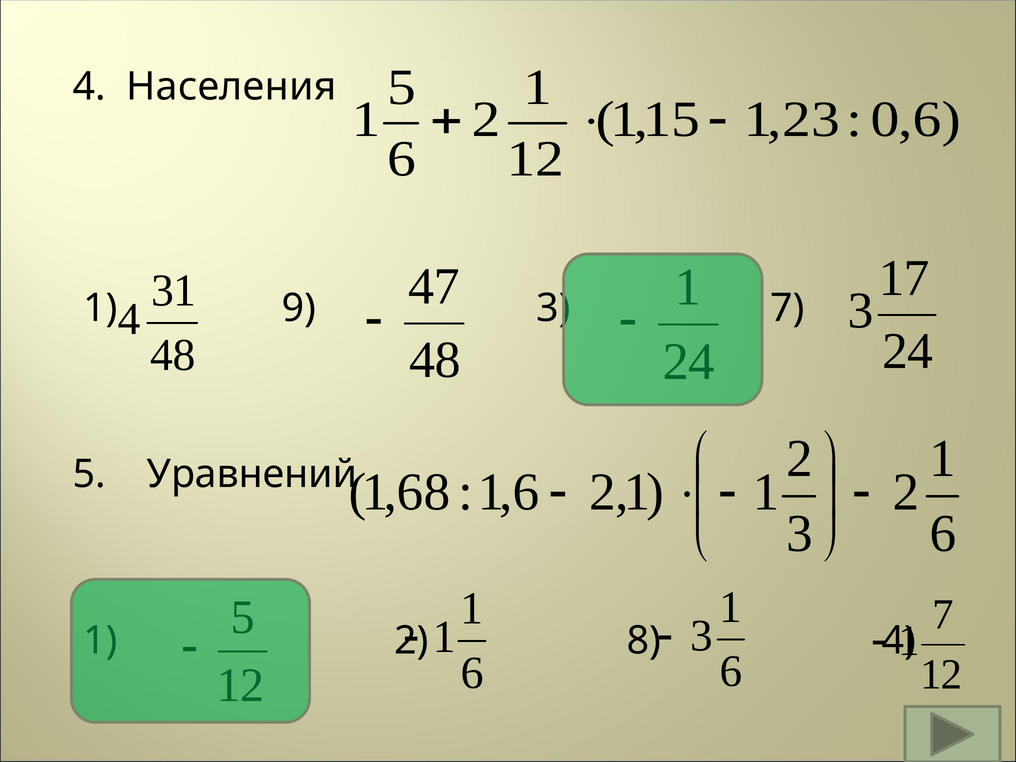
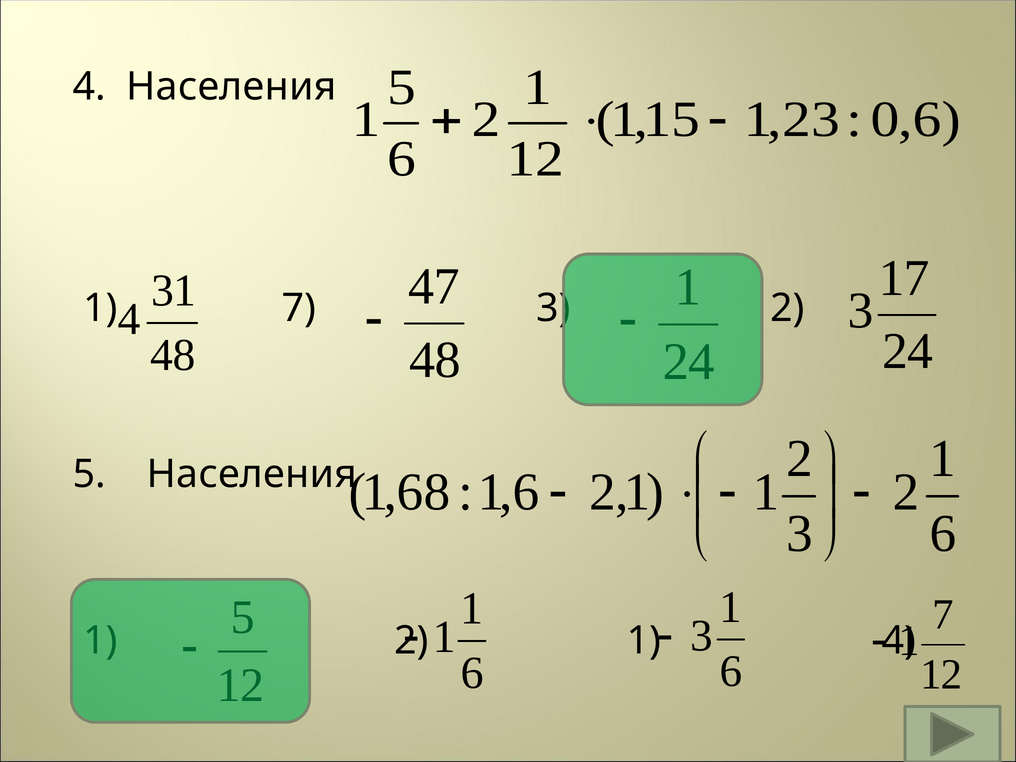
1 9: 9 -> 7
7 at (787, 308): 7 -> 2
5 Уравнений: Уравнений -> Населения
8 at (644, 641): 8 -> 1
